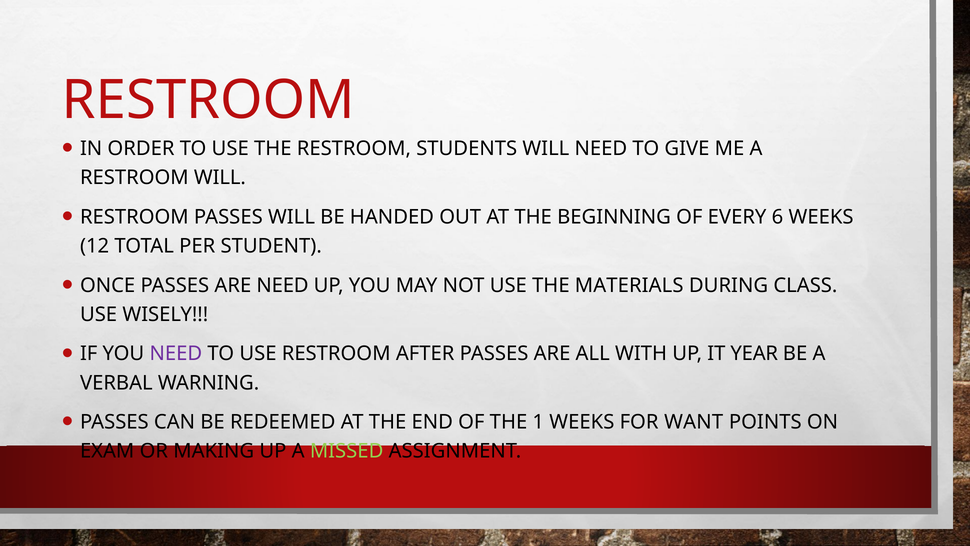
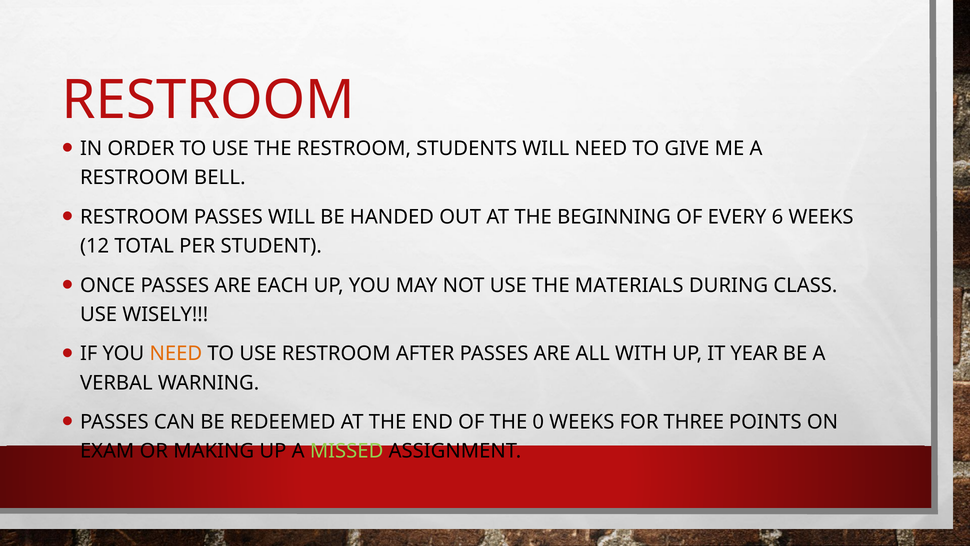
RESTROOM WILL: WILL -> BELL
ARE NEED: NEED -> EACH
NEED at (176, 353) colour: purple -> orange
1: 1 -> 0
WANT: WANT -> THREE
